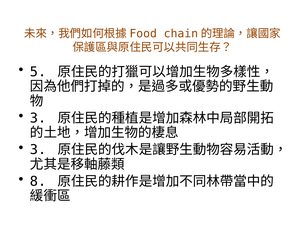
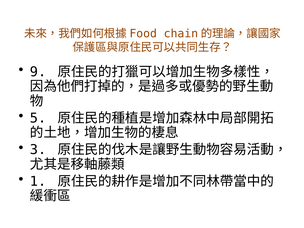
5: 5 -> 9
3 at (38, 118): 3 -> 5
8: 8 -> 1
